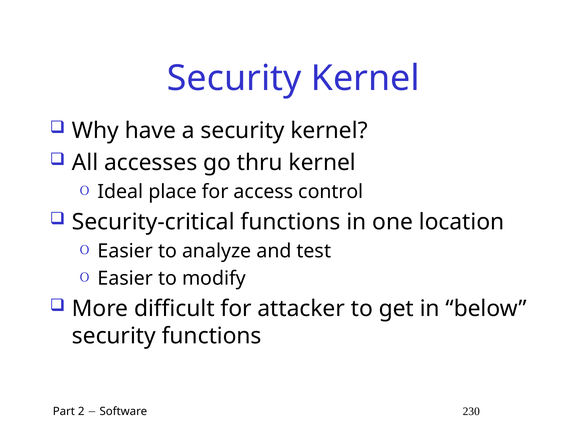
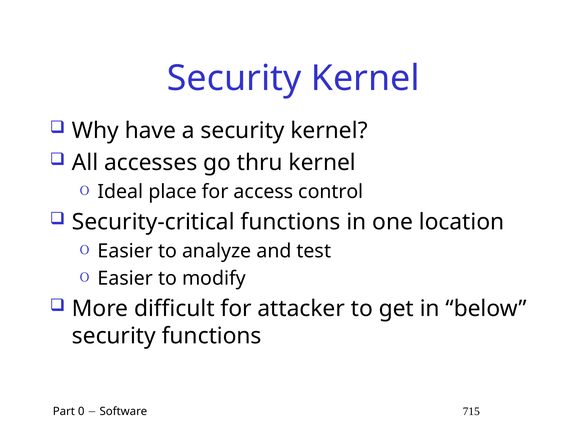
2: 2 -> 0
230: 230 -> 715
